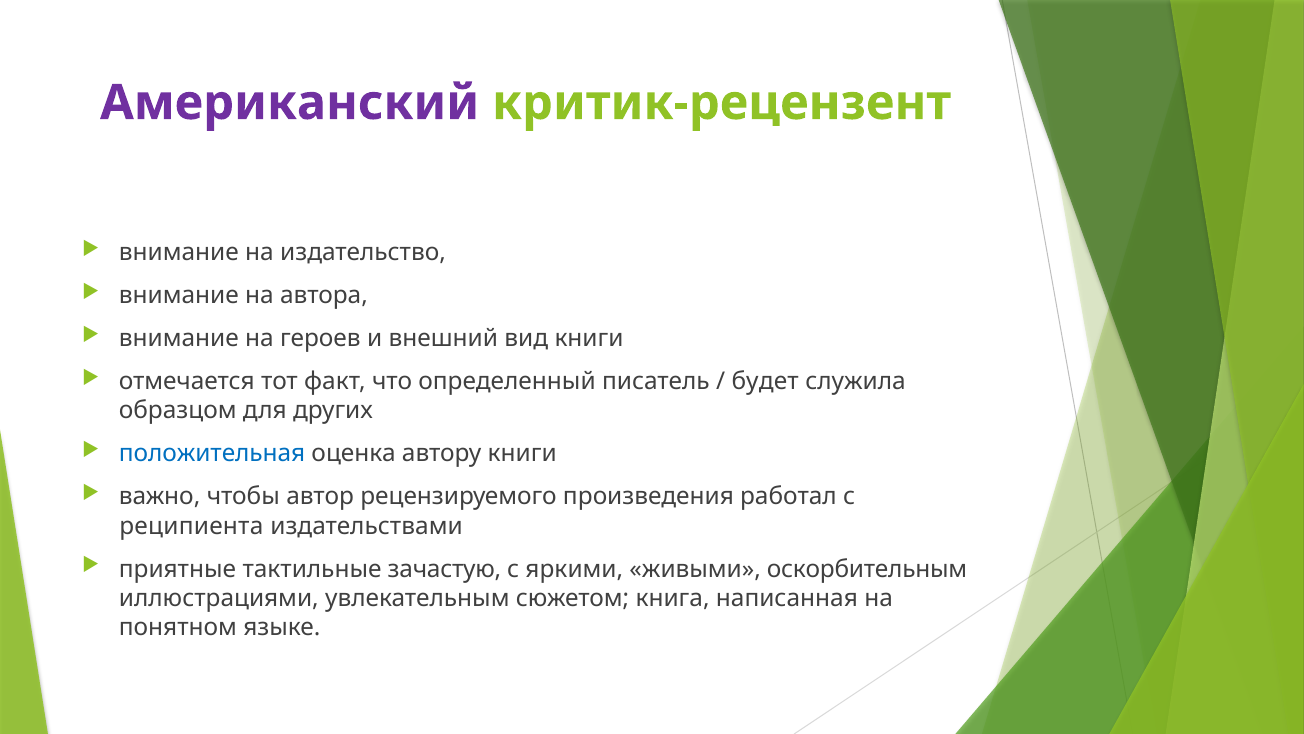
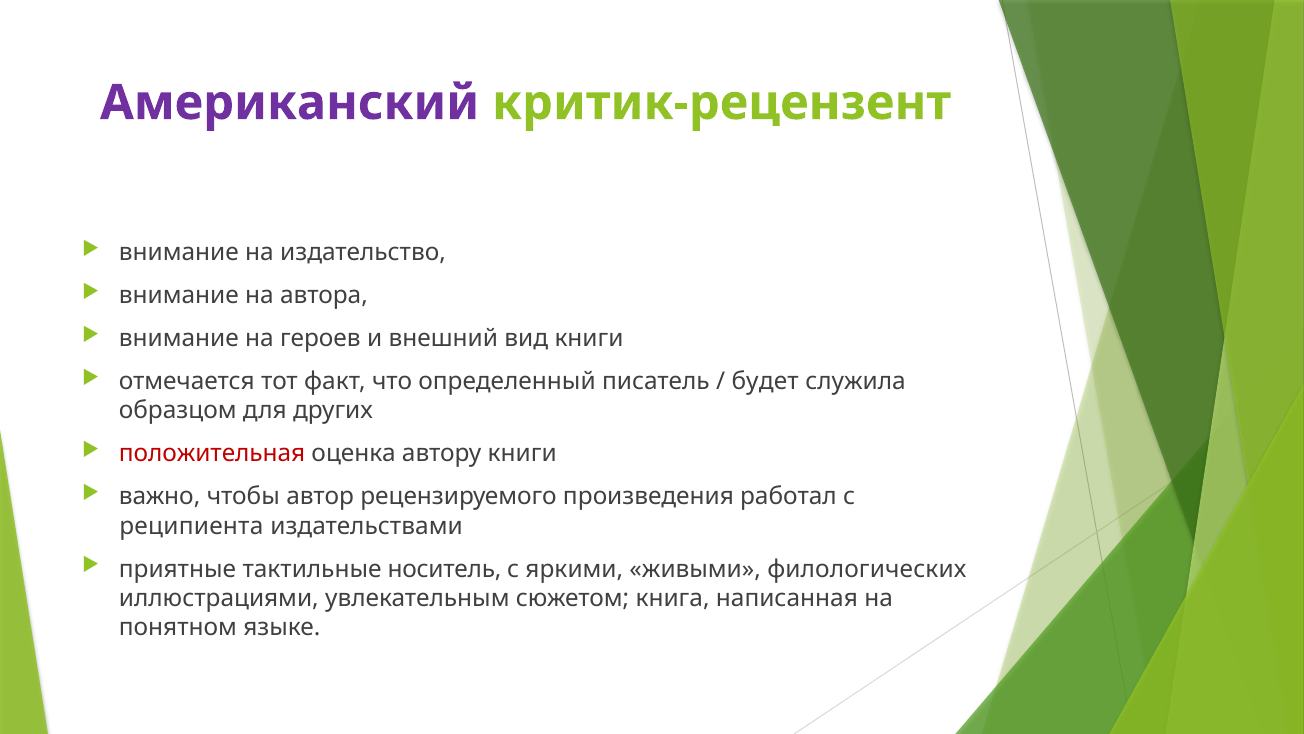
положительная colour: blue -> red
зачастую: зачастую -> носитель
оскорбительным: оскорбительным -> филологических
